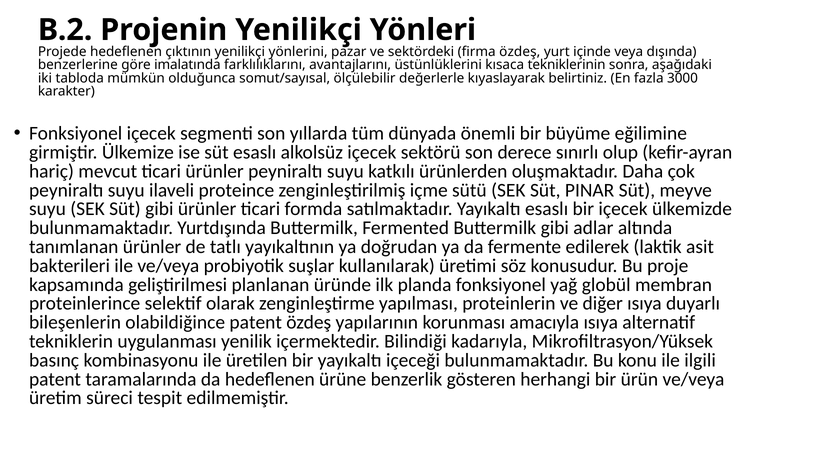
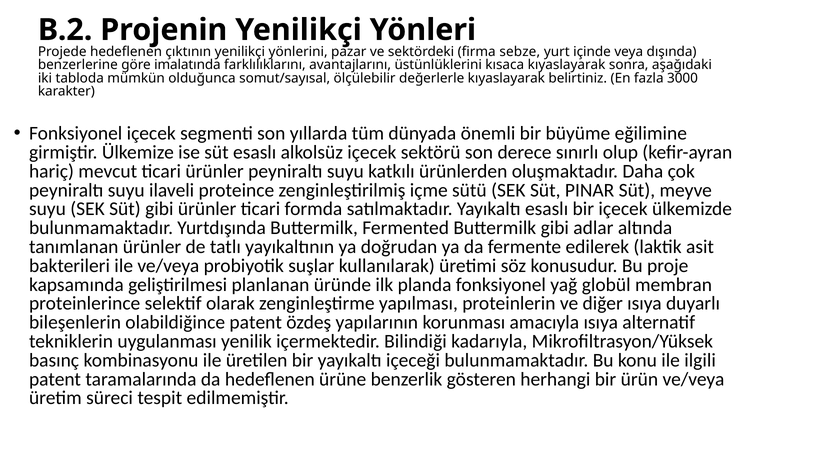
firma özdeş: özdeş -> sebze
kısaca tekniklerinin: tekniklerinin -> kıyaslayarak
